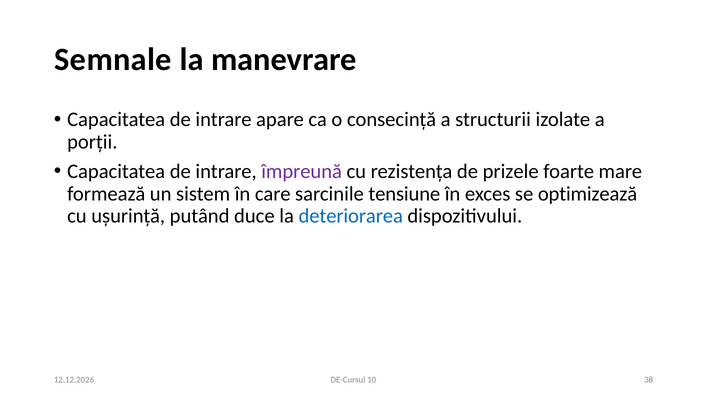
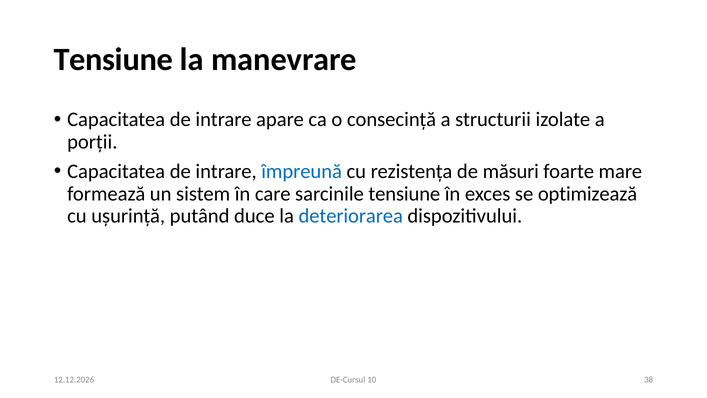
Semnale at (113, 59): Semnale -> Tensiune
împreună colour: purple -> blue
prizele: prizele -> măsuri
